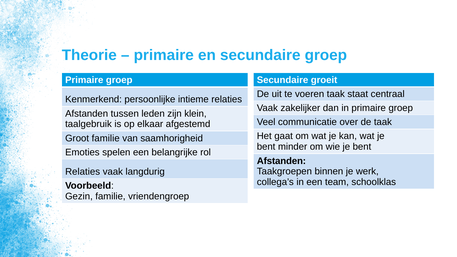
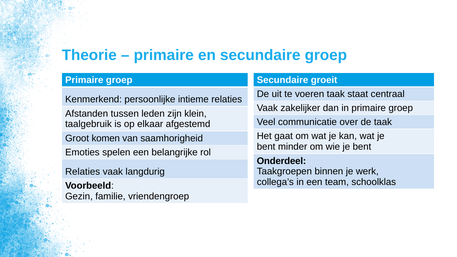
Groot familie: familie -> komen
Afstanden at (281, 161): Afstanden -> Onderdeel
